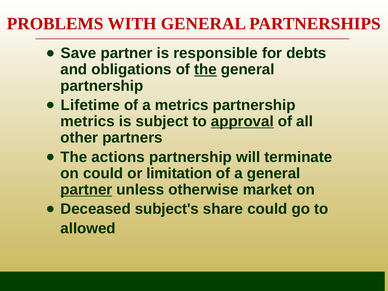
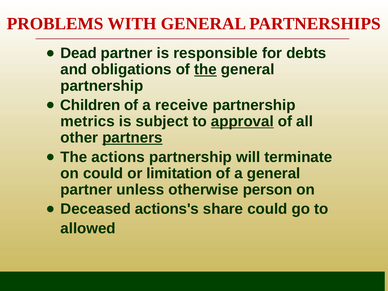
Save: Save -> Dead
Lifetime: Lifetime -> Children
a metrics: metrics -> receive
partners underline: none -> present
partner at (86, 190) underline: present -> none
market: market -> person
subject's: subject's -> actions's
